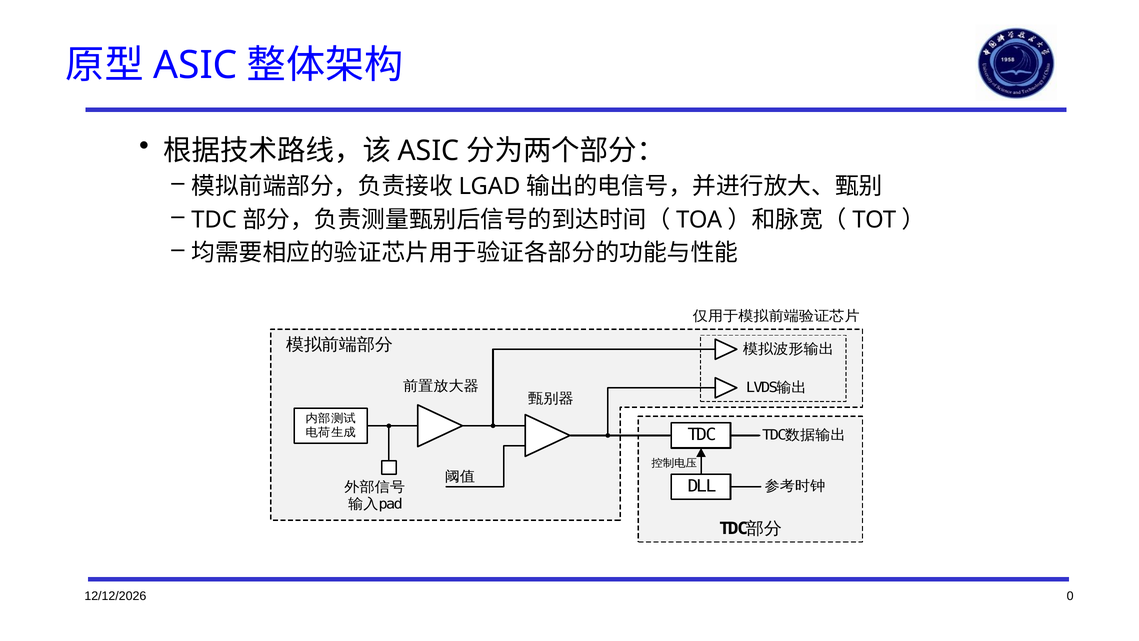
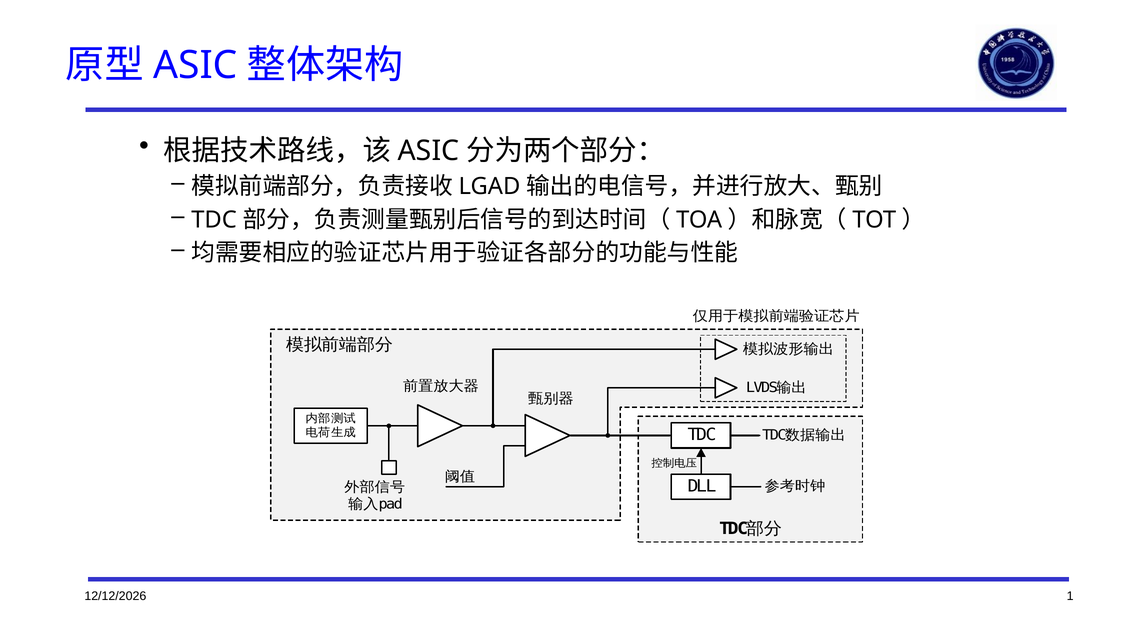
0: 0 -> 1
